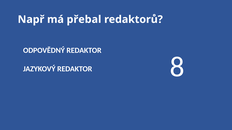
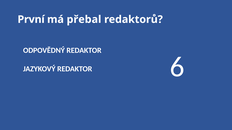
Např: Např -> První
8: 8 -> 6
